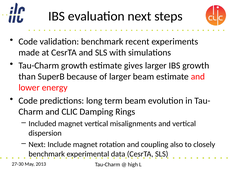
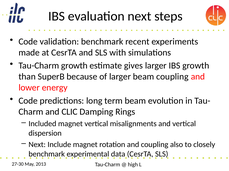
beam estimate: estimate -> coupling
